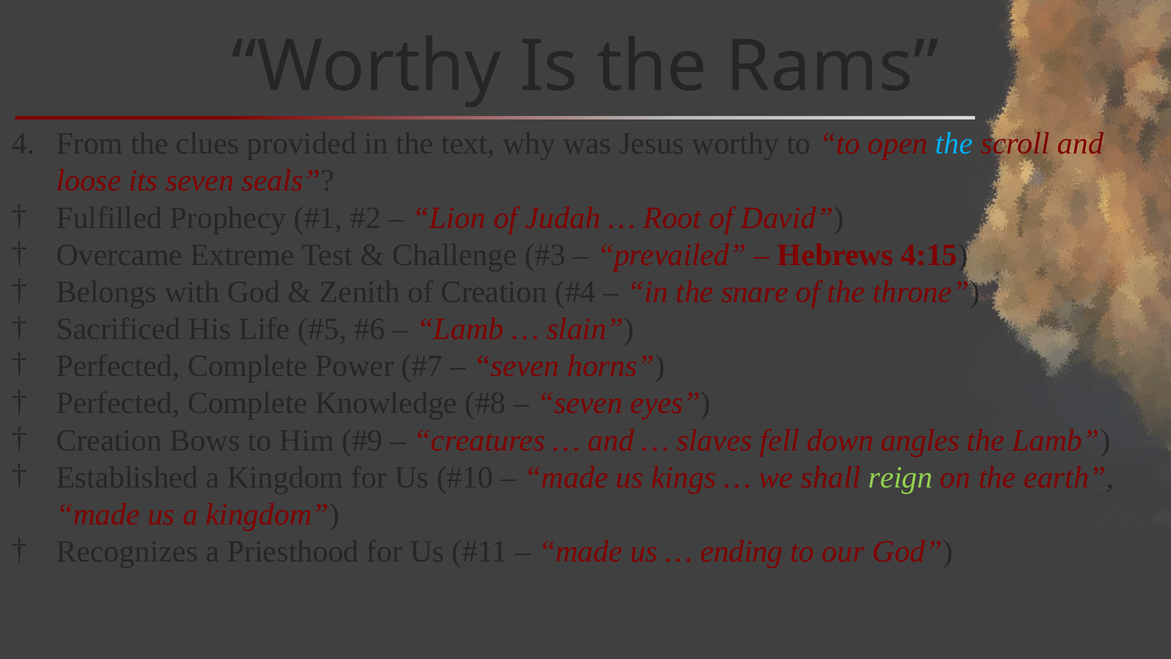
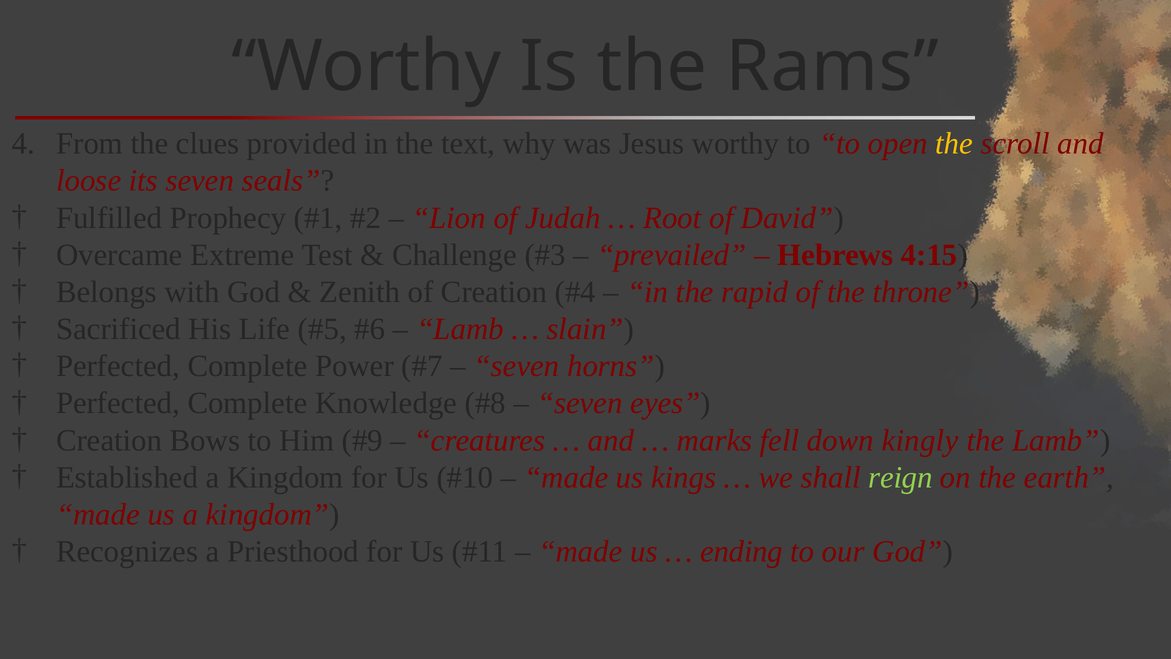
the at (954, 144) colour: light blue -> yellow
snare: snare -> rapid
slaves: slaves -> marks
angles: angles -> kingly
